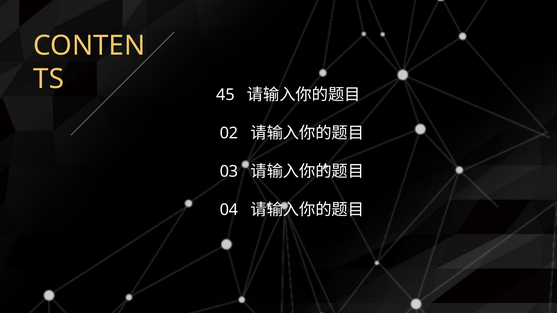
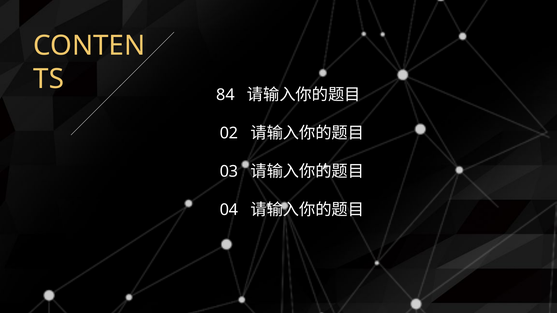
45: 45 -> 84
